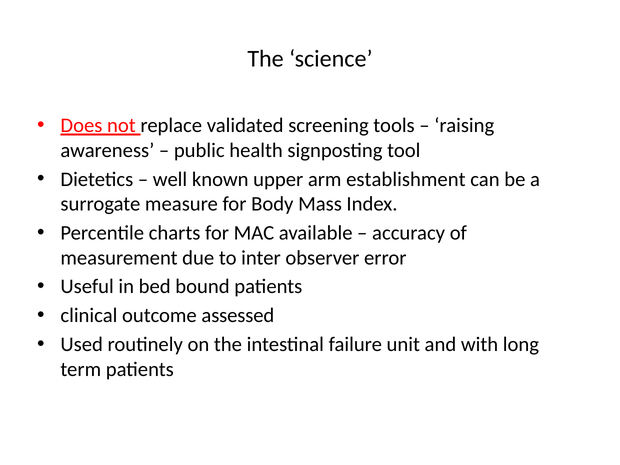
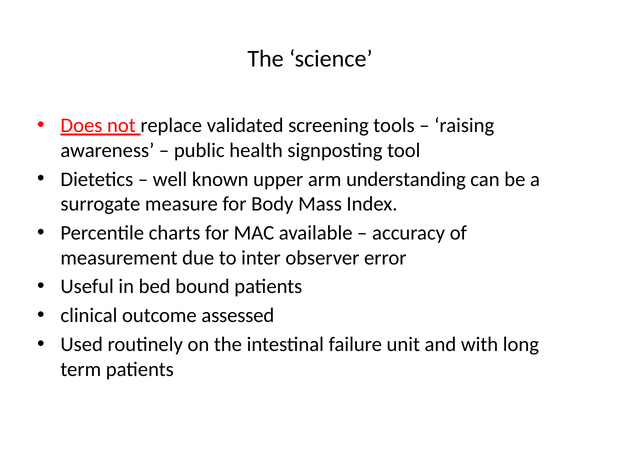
establishment: establishment -> understanding
